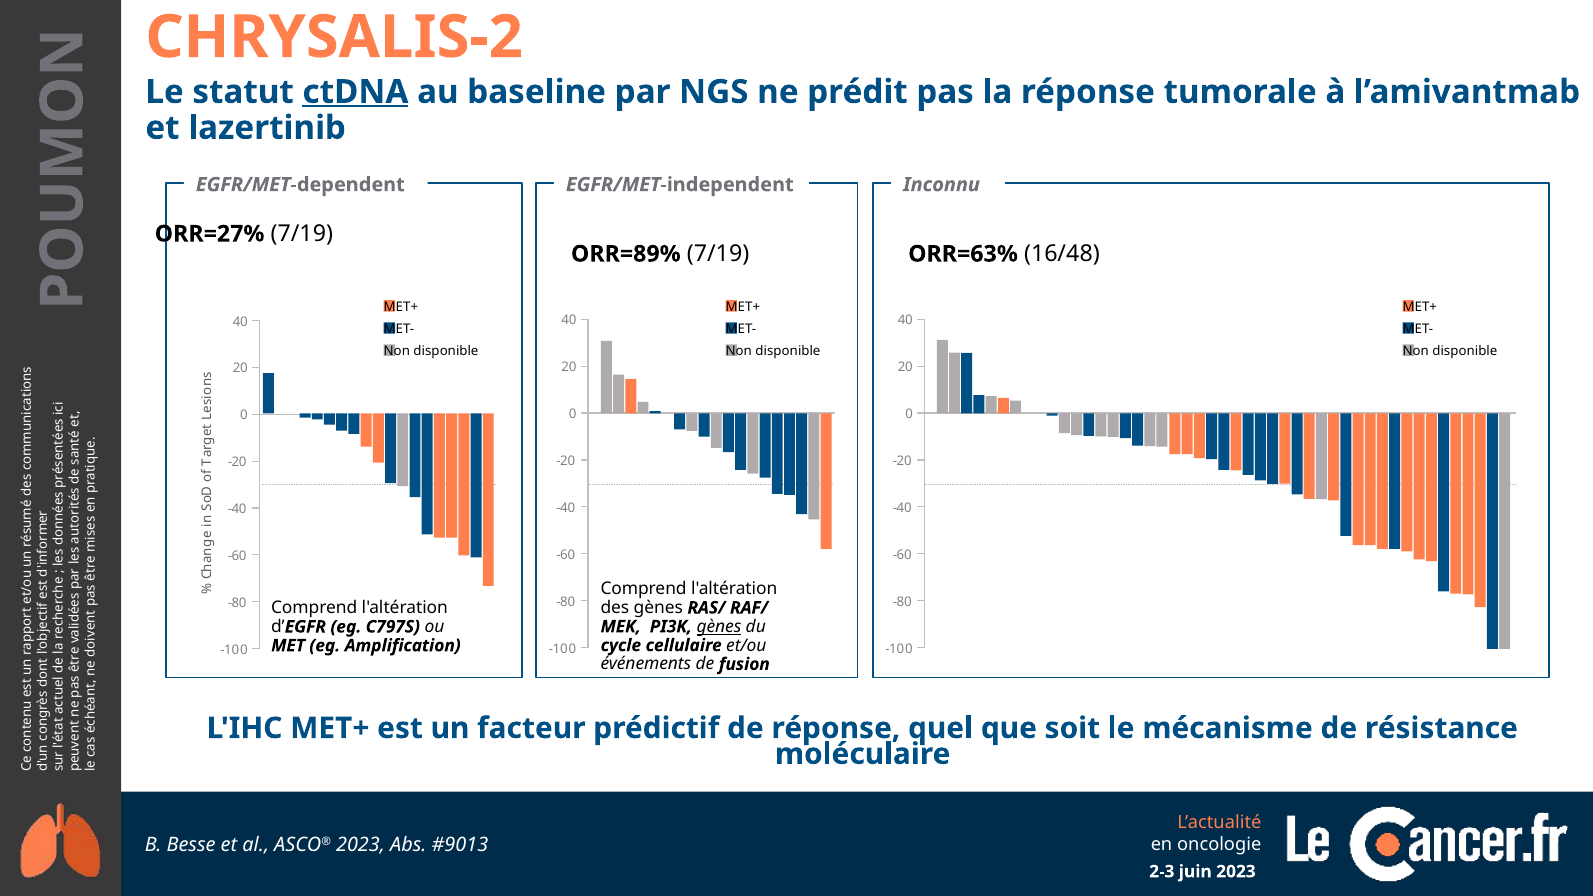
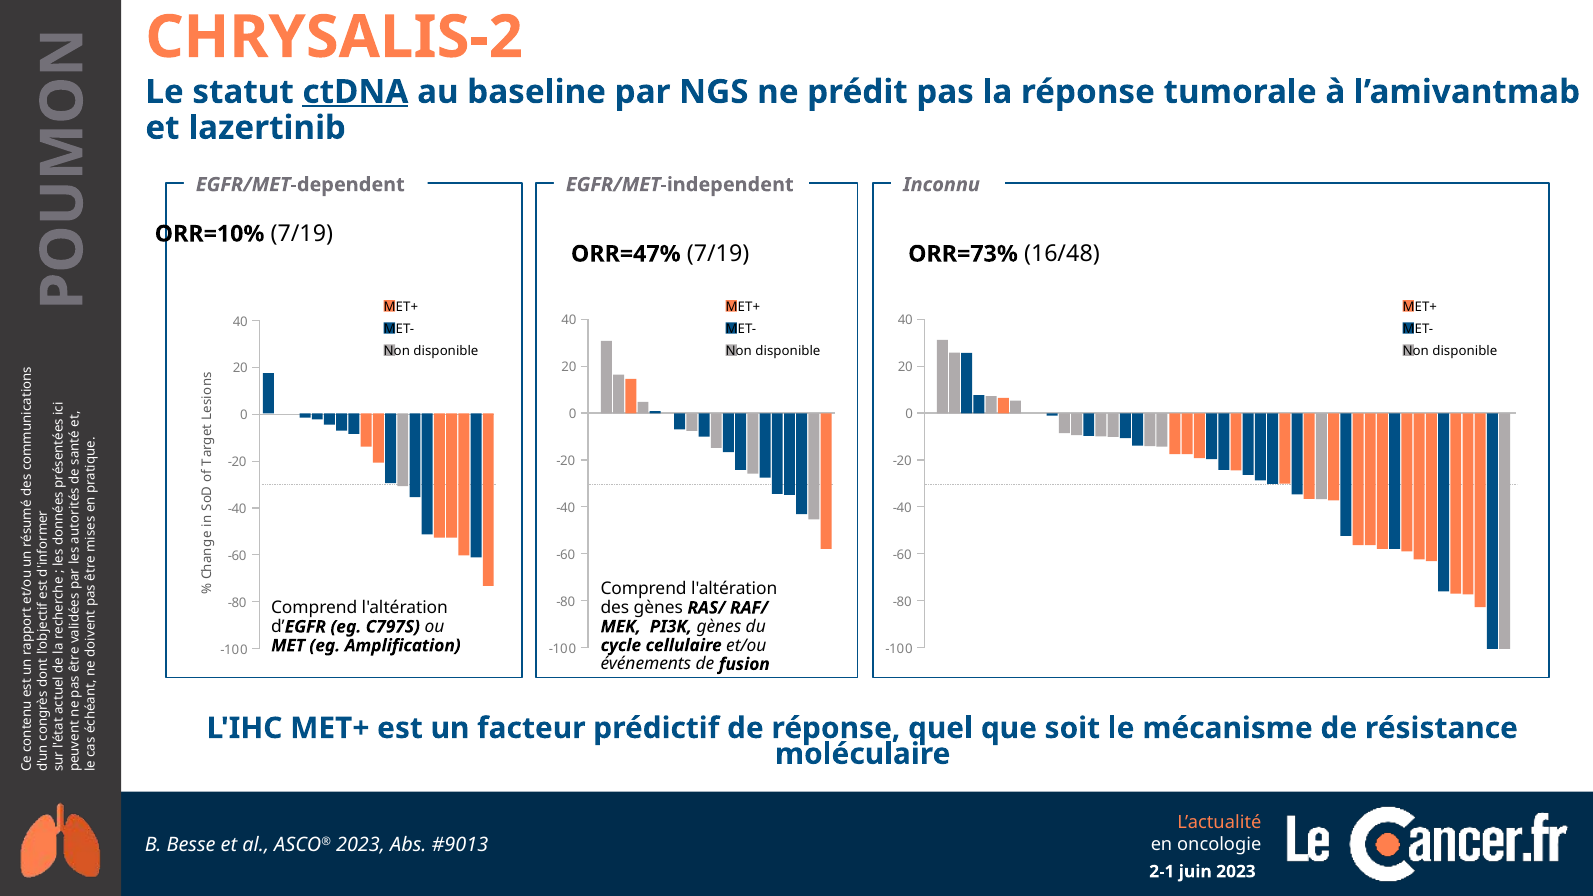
ORR=27%: ORR=27% -> ORR=10%
ORR=89%: ORR=89% -> ORR=47%
ORR=63%: ORR=63% -> ORR=73%
gènes at (719, 627) underline: present -> none
2-3: 2-3 -> 2-1
